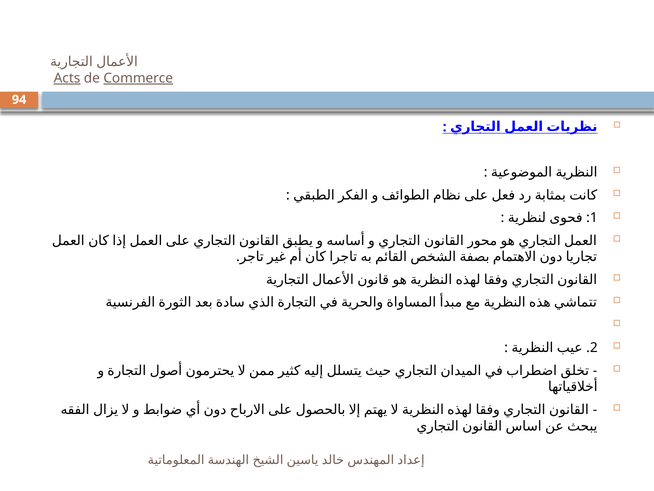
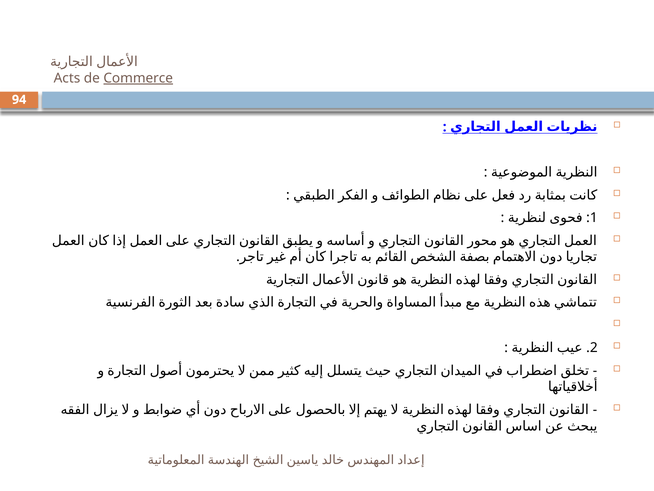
Acts underline: present -> none
